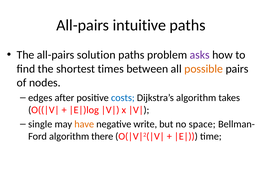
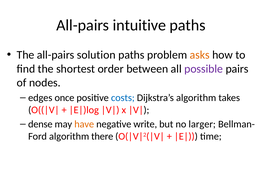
asks colour: purple -> orange
times: times -> order
possible colour: orange -> purple
after: after -> once
single: single -> dense
space: space -> larger
